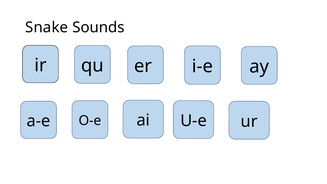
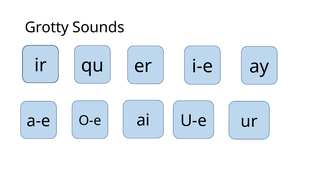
Snake: Snake -> Grotty
